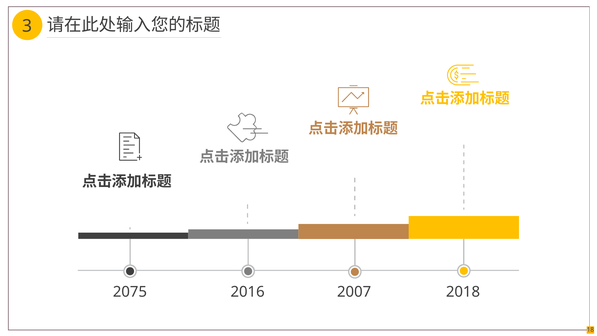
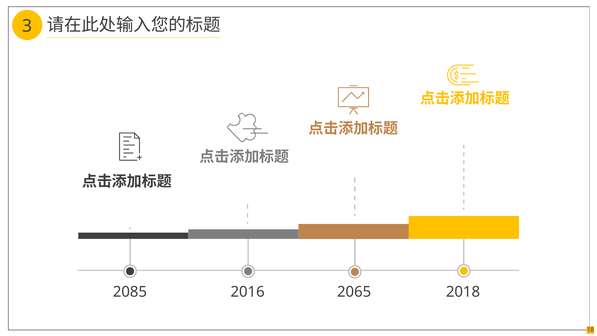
2075: 2075 -> 2085
2007: 2007 -> 2065
